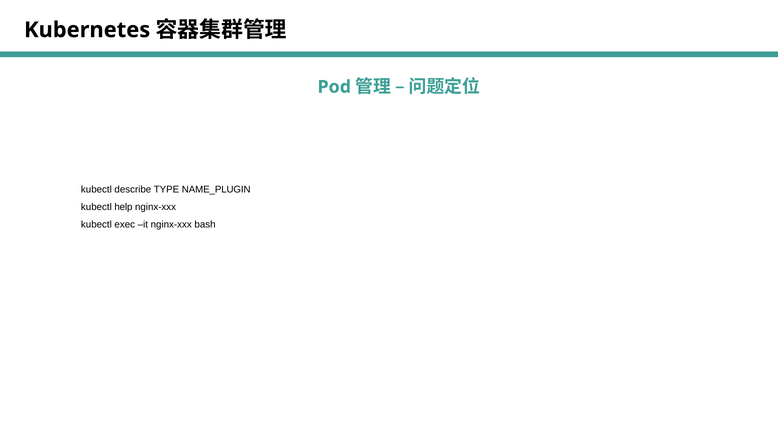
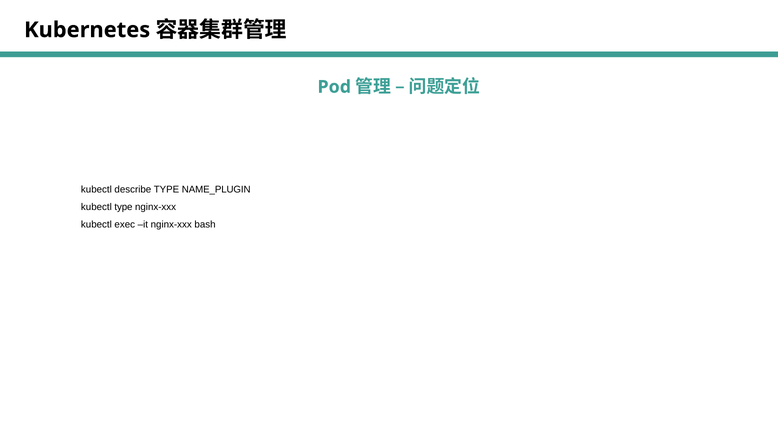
kubectl help: help -> type
